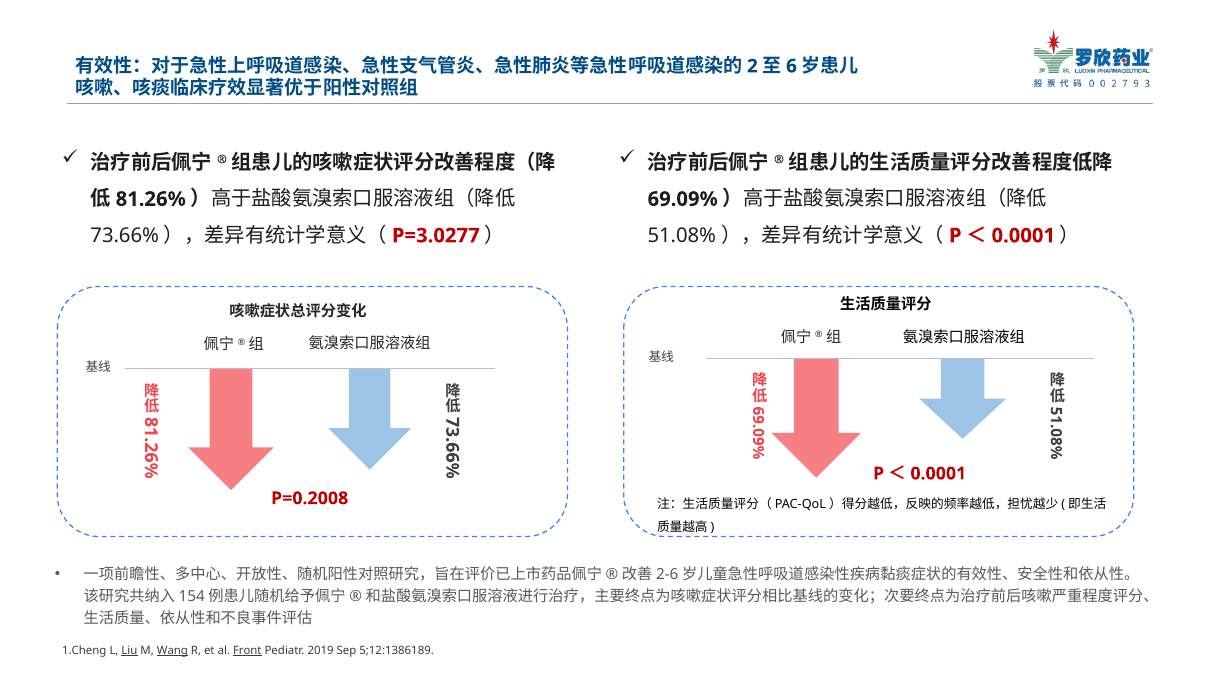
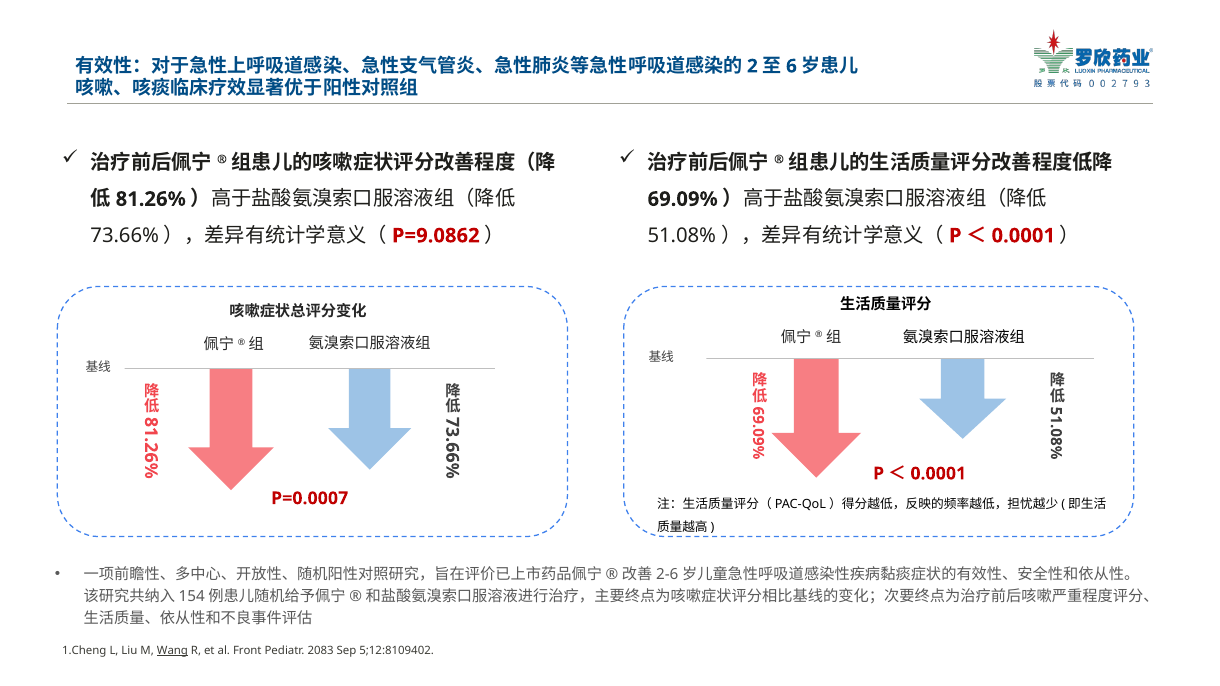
P=3.0277: P=3.0277 -> P=9.0862
P=0.2008: P=0.2008 -> P=0.0007
Liu underline: present -> none
Front underline: present -> none
2019: 2019 -> 2083
5;12:1386189: 5;12:1386189 -> 5;12:8109402
